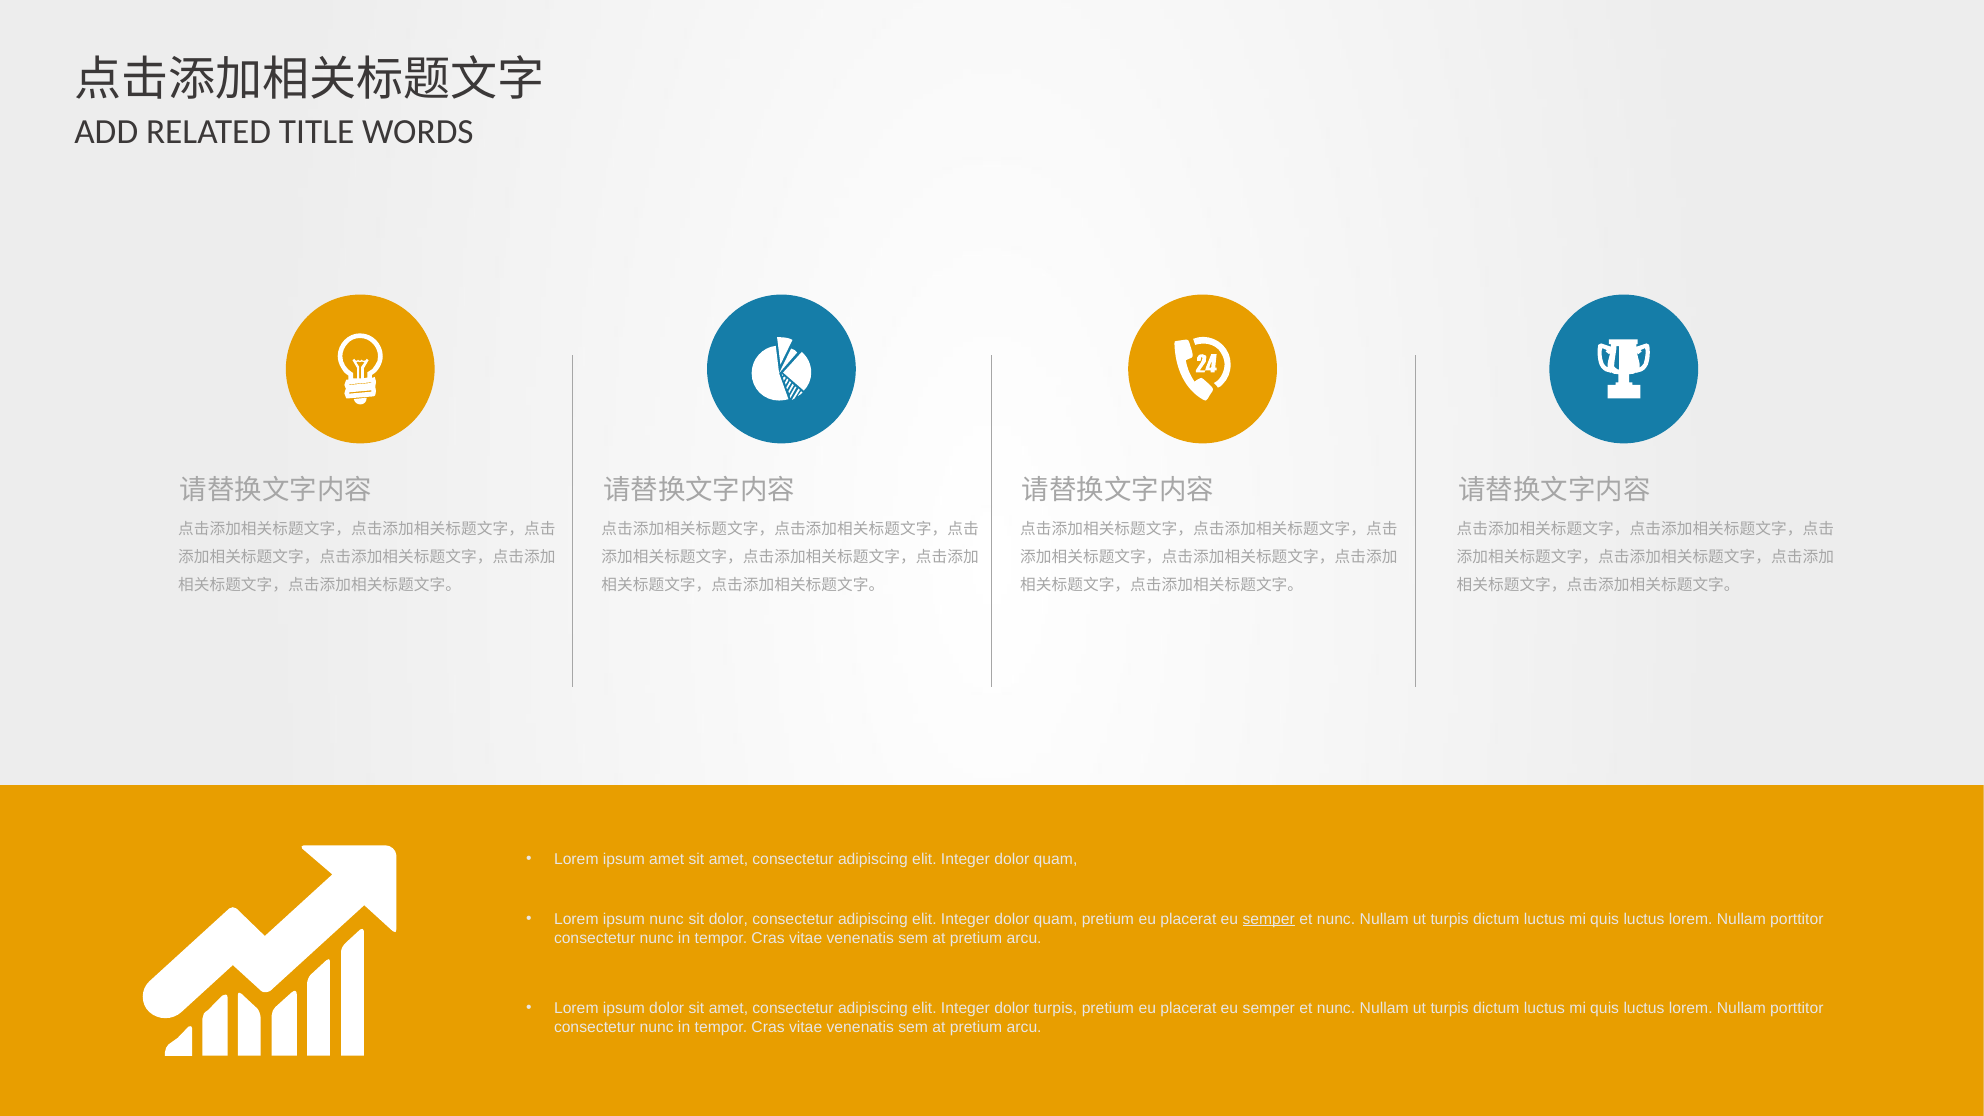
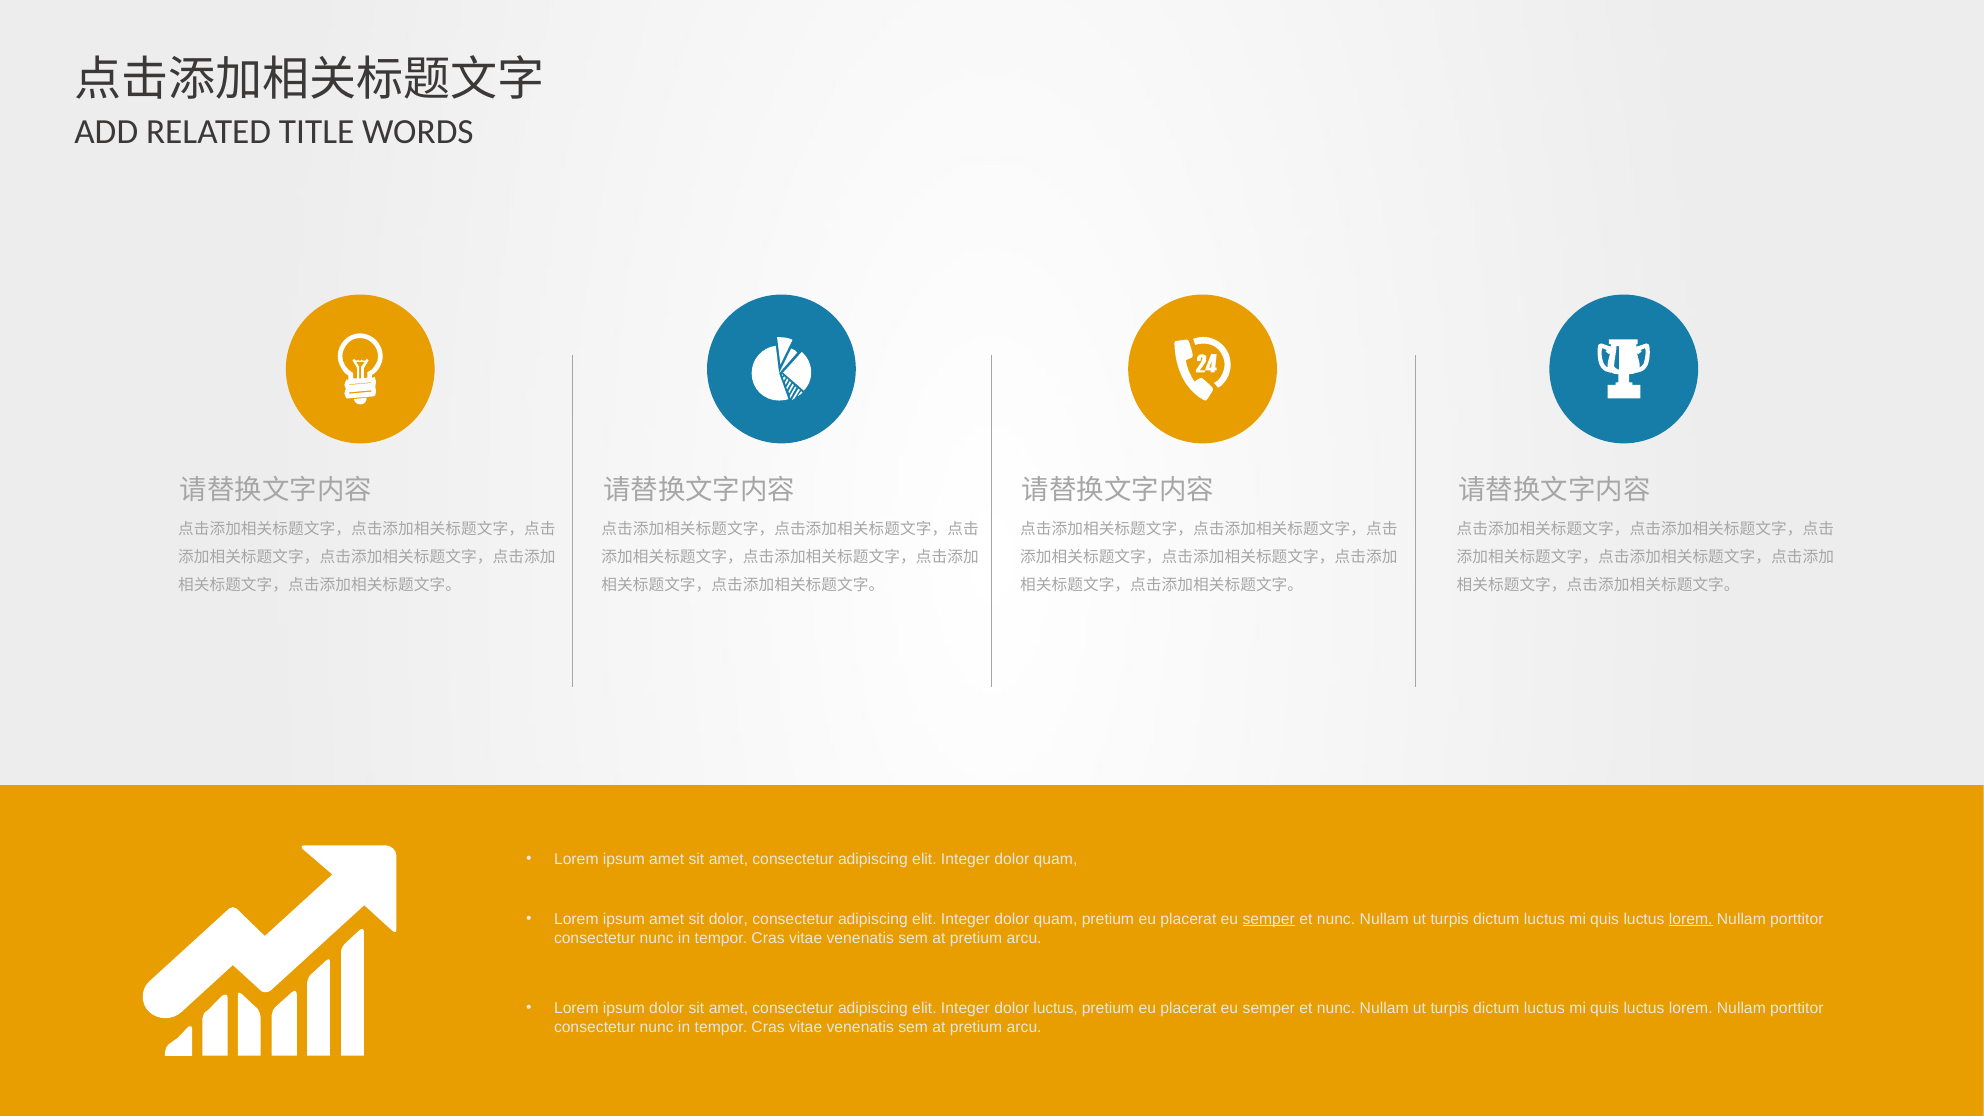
nunc at (667, 919): nunc -> amet
lorem at (1691, 919) underline: none -> present
dolor turpis: turpis -> luctus
